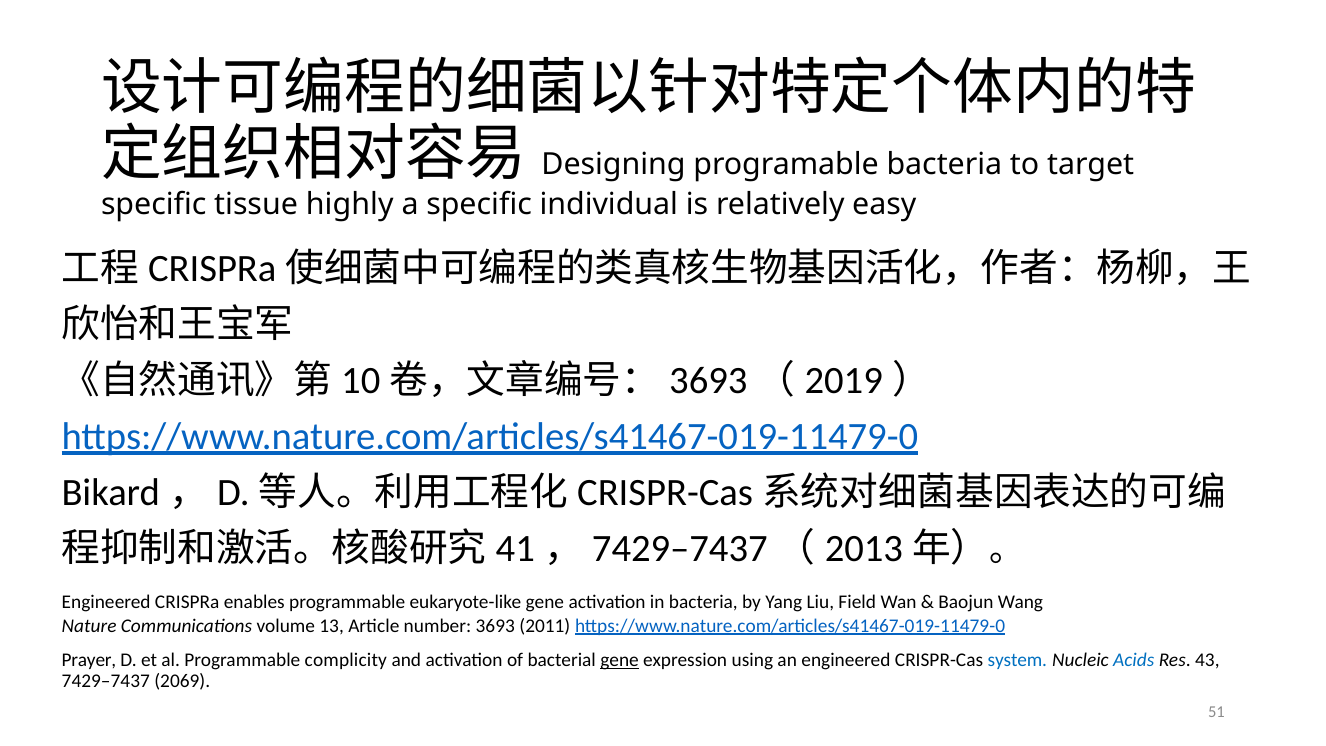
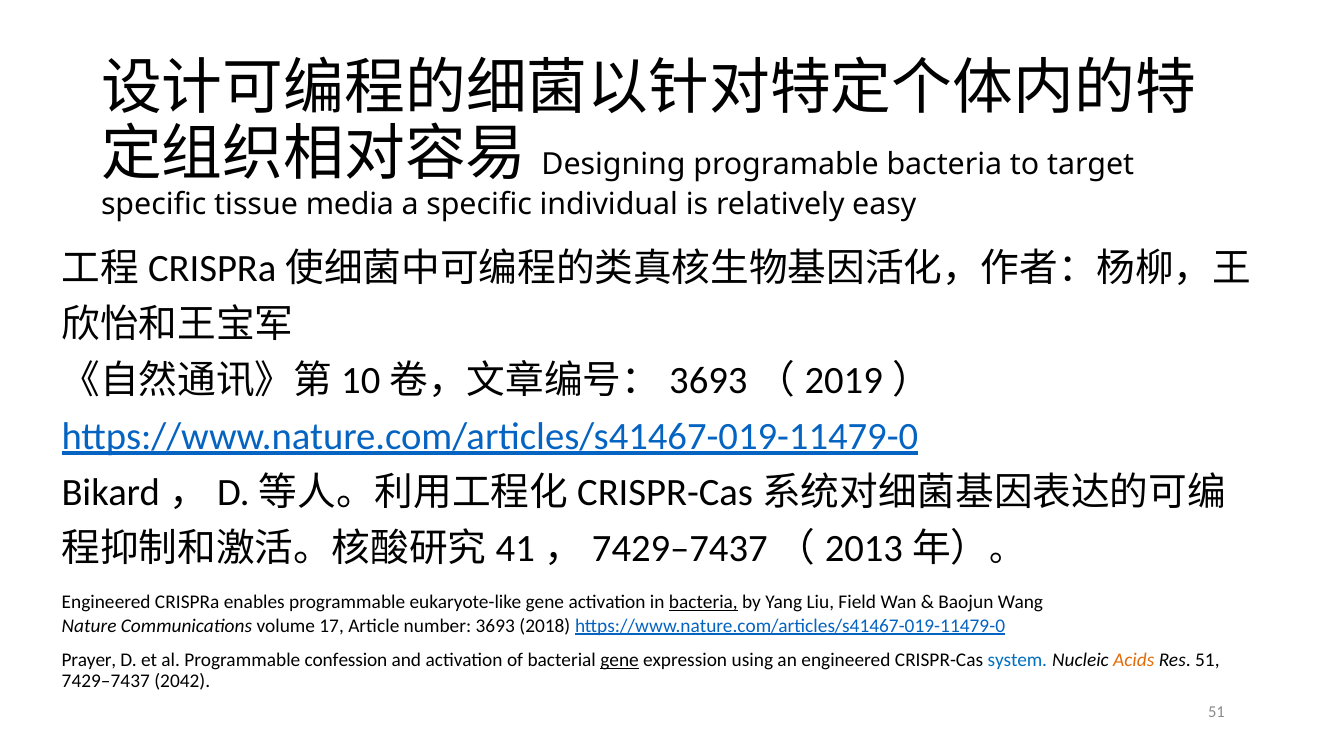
highly: highly -> media
bacteria at (703, 602) underline: none -> present
13: 13 -> 17
2011: 2011 -> 2018
complicity: complicity -> confession
Acids colour: blue -> orange
Res 43: 43 -> 51
2069: 2069 -> 2042
